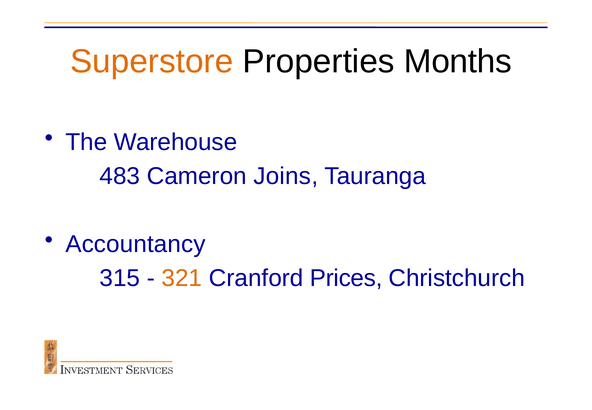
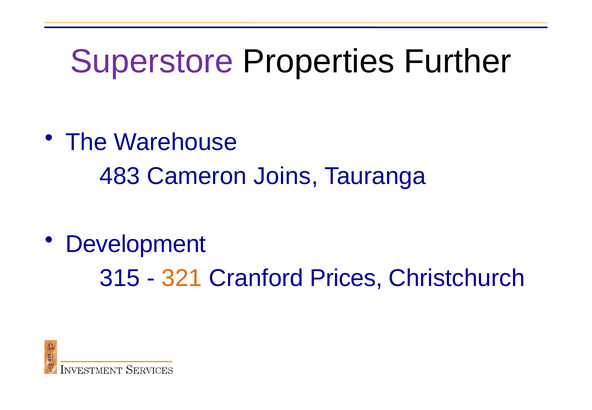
Superstore colour: orange -> purple
Months: Months -> Further
Accountancy: Accountancy -> Development
